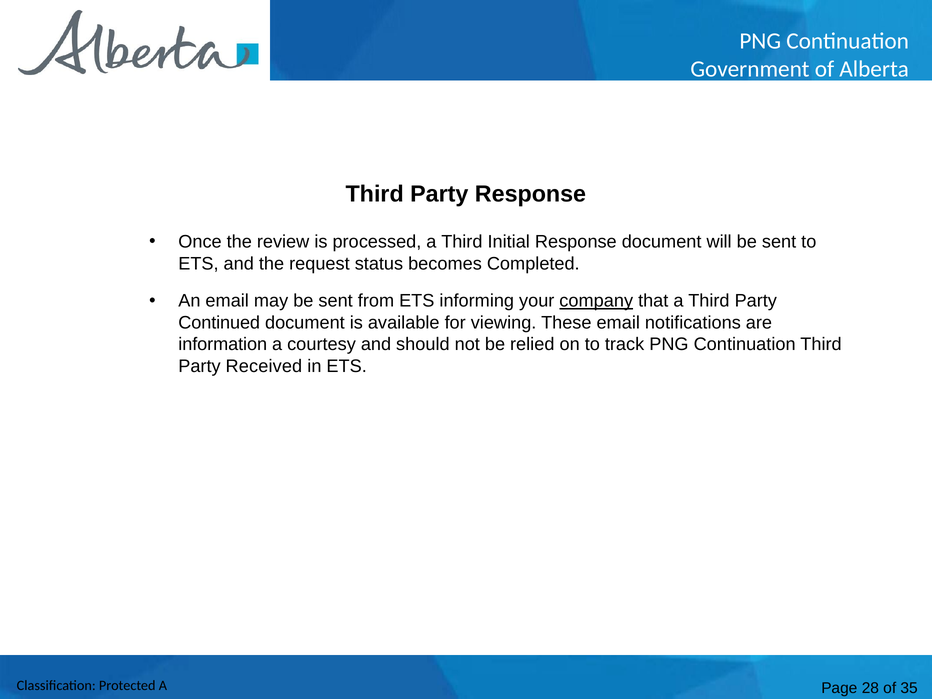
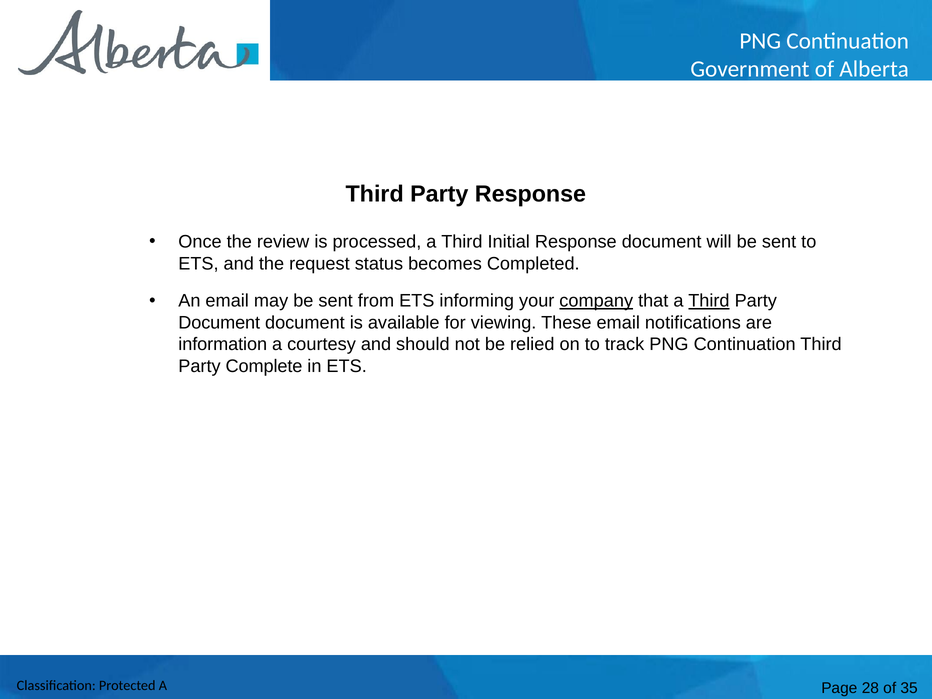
Third at (709, 301) underline: none -> present
Continued at (219, 323): Continued -> Document
Received: Received -> Complete
